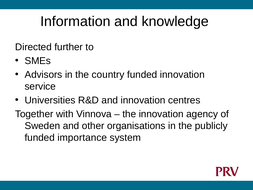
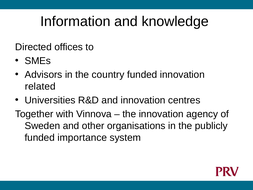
further: further -> offices
service: service -> related
